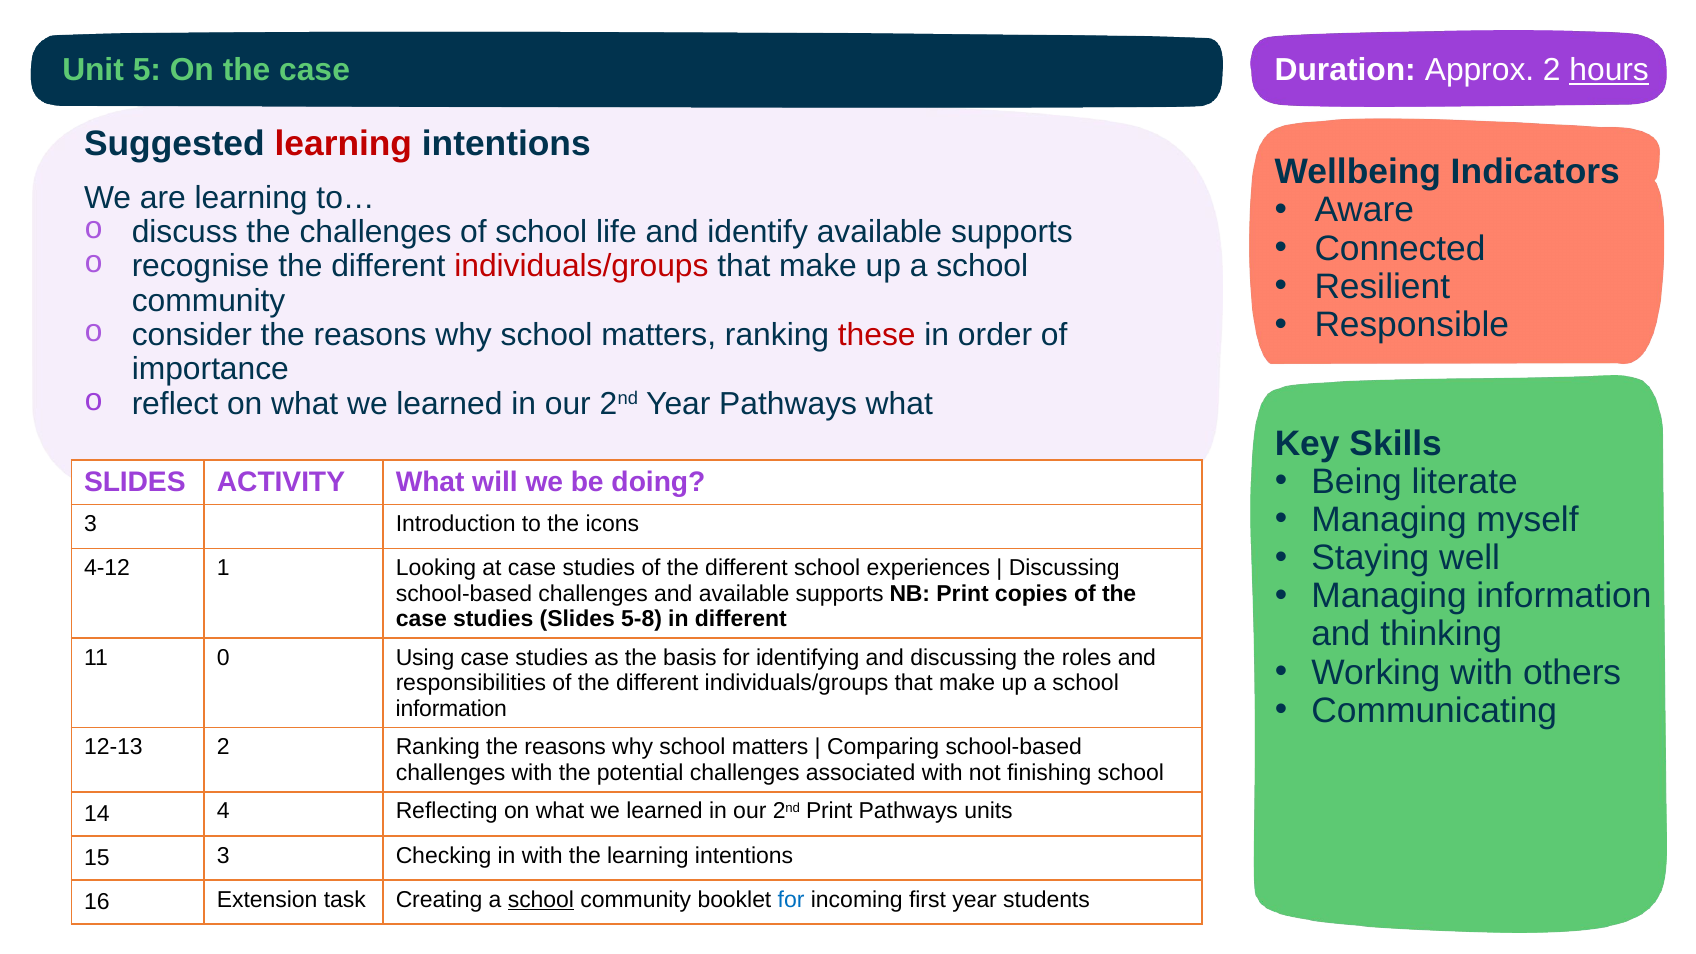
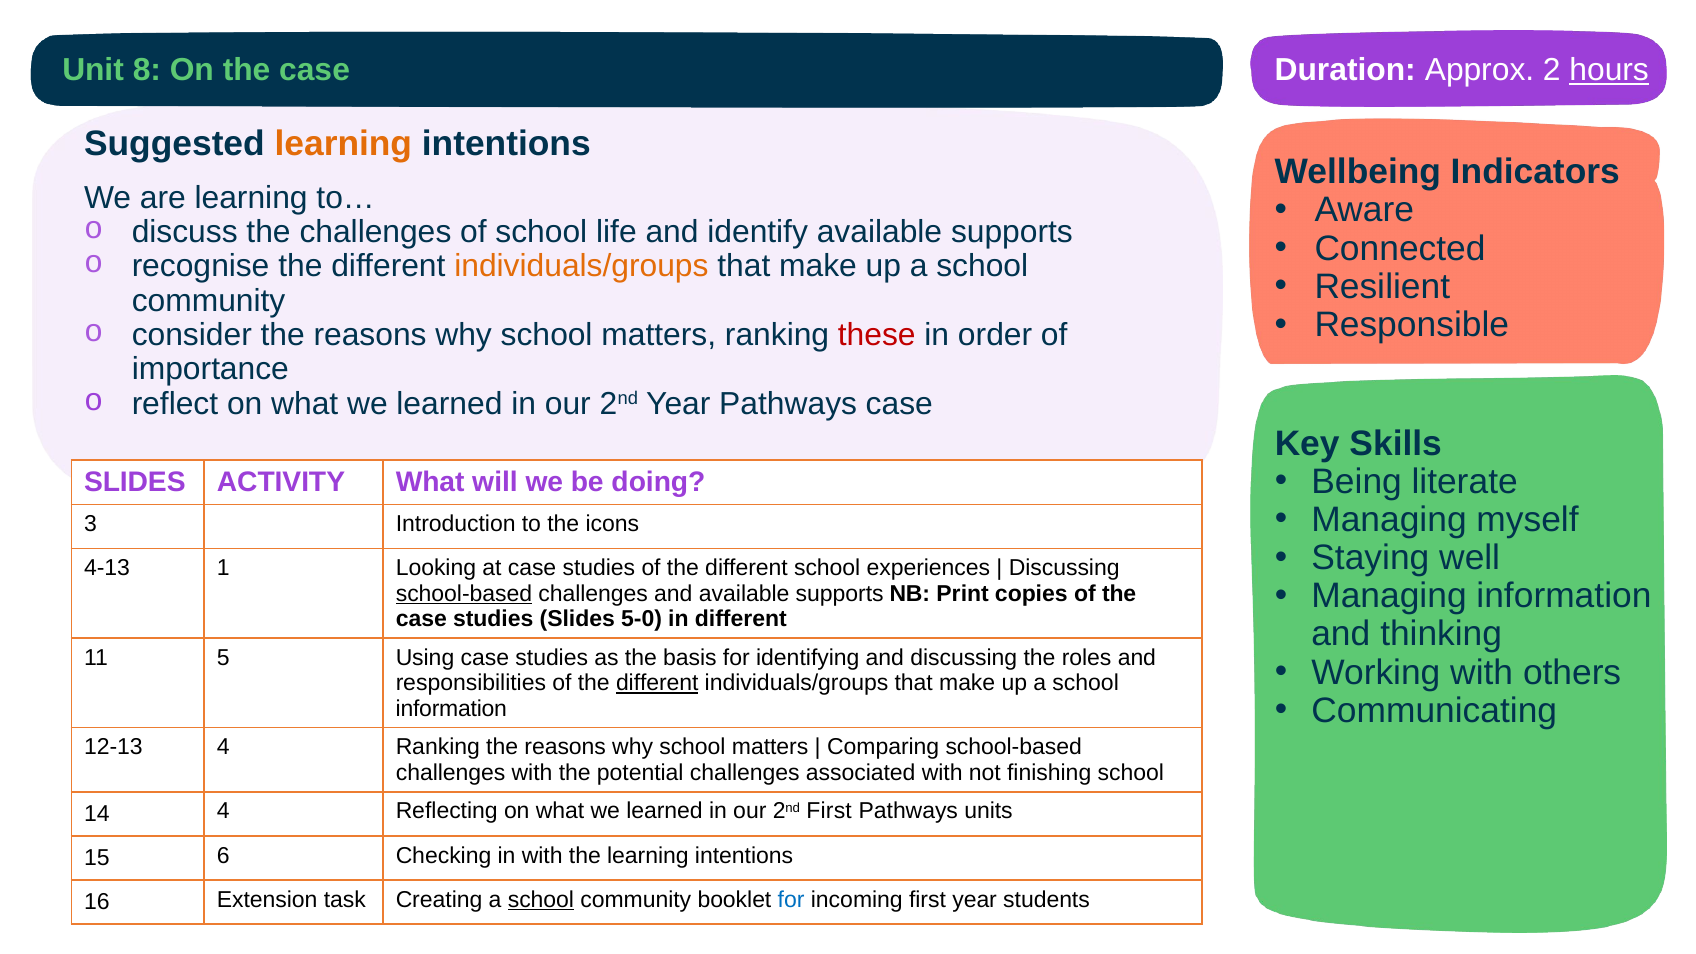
5: 5 -> 8
learning at (343, 144) colour: red -> orange
individuals/groups at (581, 266) colour: red -> orange
Pathways what: what -> case
4-12: 4-12 -> 4-13
school-based at (464, 594) underline: none -> present
5-8: 5-8 -> 5-0
0: 0 -> 5
different at (657, 683) underline: none -> present
12-13 2: 2 -> 4
2nd Print: Print -> First
15 3: 3 -> 6
